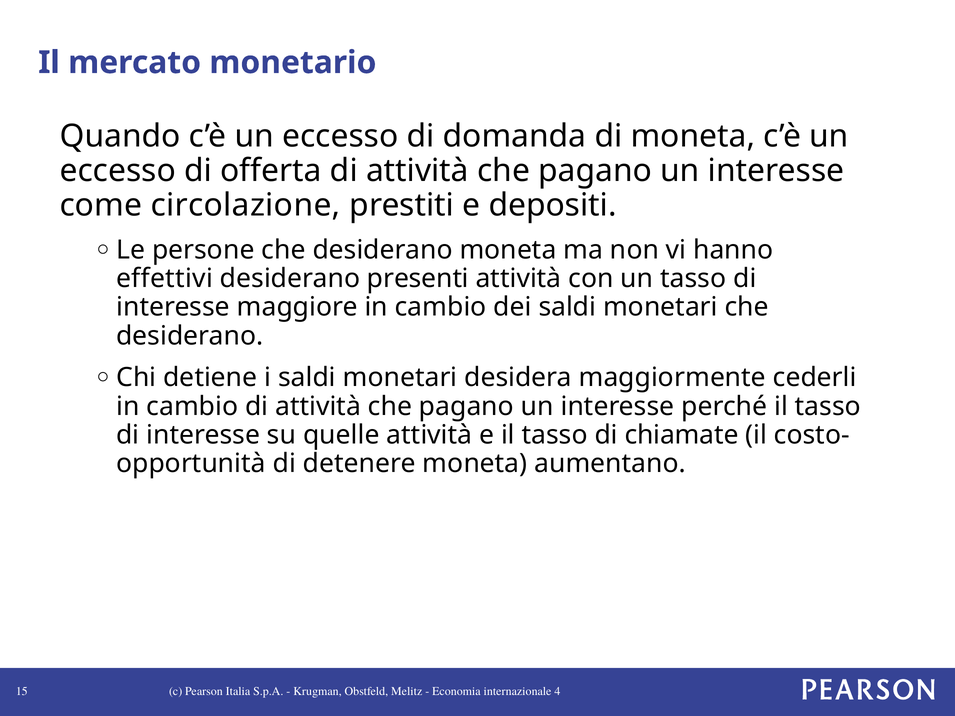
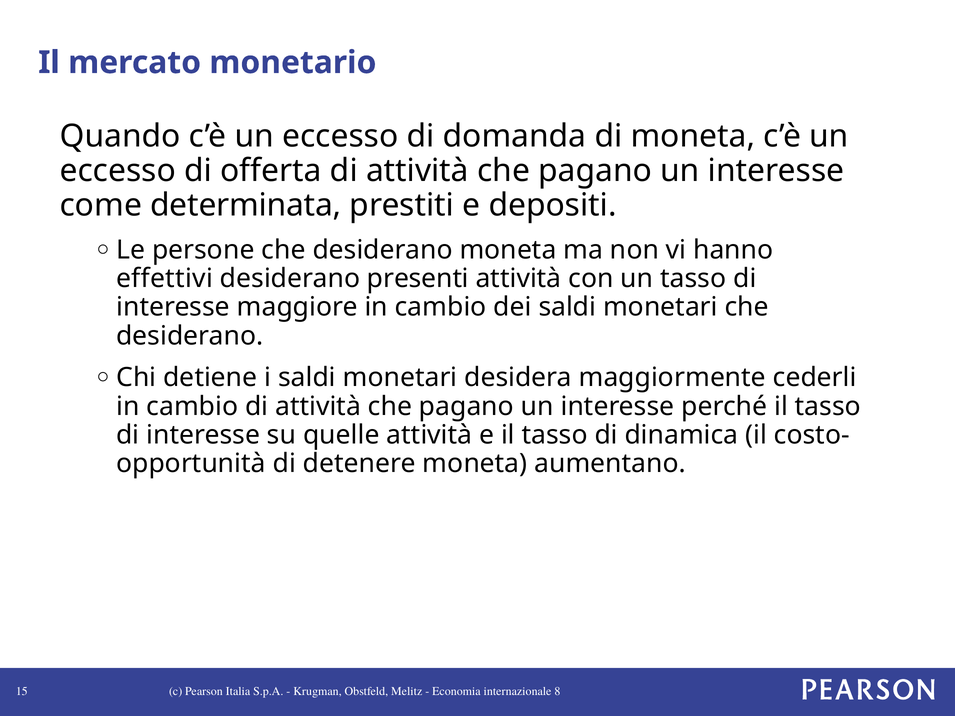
circolazione: circolazione -> determinata
chiamate: chiamate -> dinamica
4: 4 -> 8
